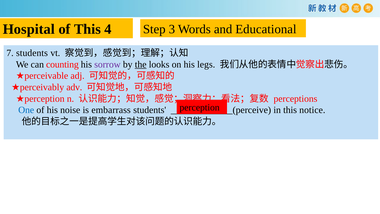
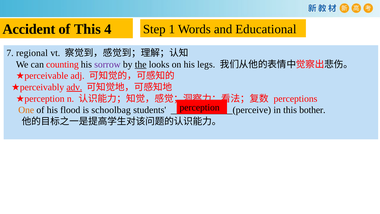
Hospital: Hospital -> Accident
3: 3 -> 1
7 students: students -> regional
adv underline: none -> present
One colour: blue -> orange
noise: noise -> flood
embarrass: embarrass -> schoolbag
notice: notice -> bother
